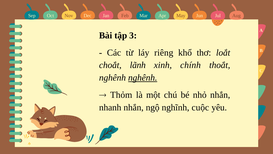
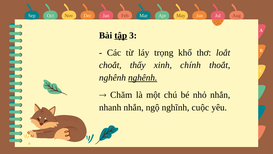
tập underline: none -> present
riêng: riêng -> trọng
lãnh: lãnh -> thấy
Thỏm: Thỏm -> Chăm
